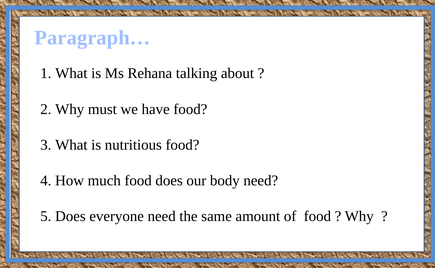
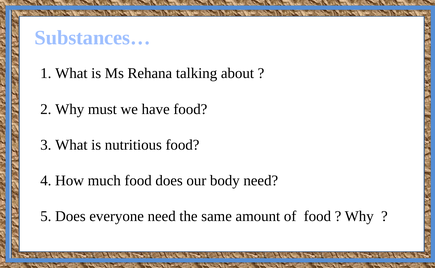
Paragraph…: Paragraph… -> Substances…
